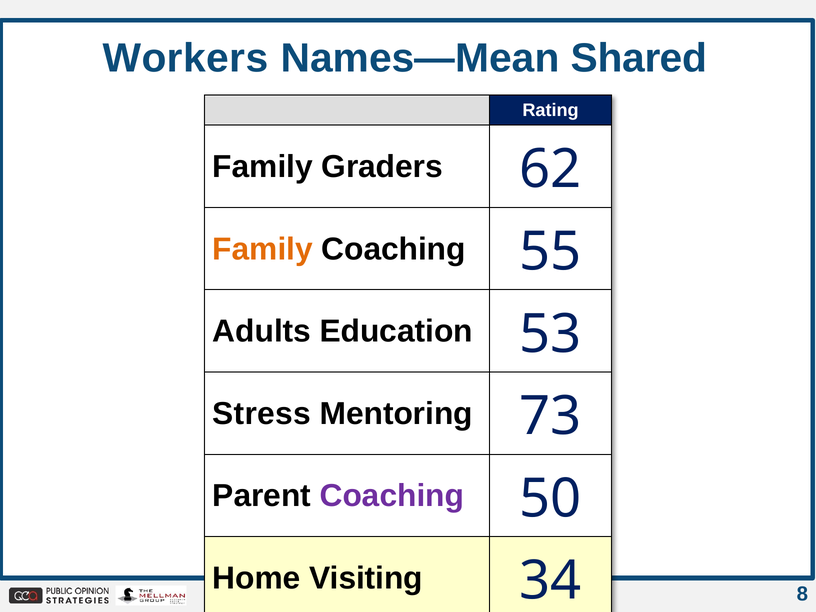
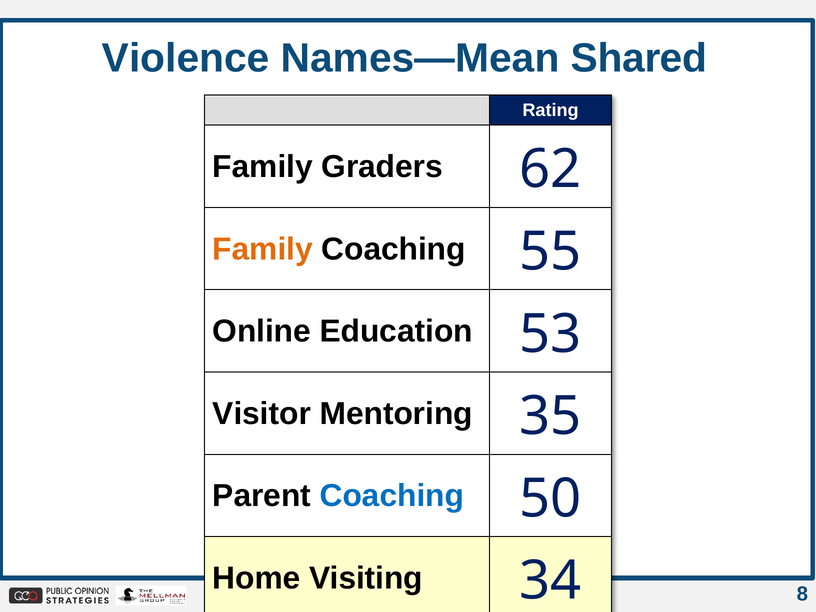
Workers: Workers -> Violence
Adults: Adults -> Online
Stress: Stress -> Visitor
73: 73 -> 35
Coaching at (392, 496) colour: purple -> blue
